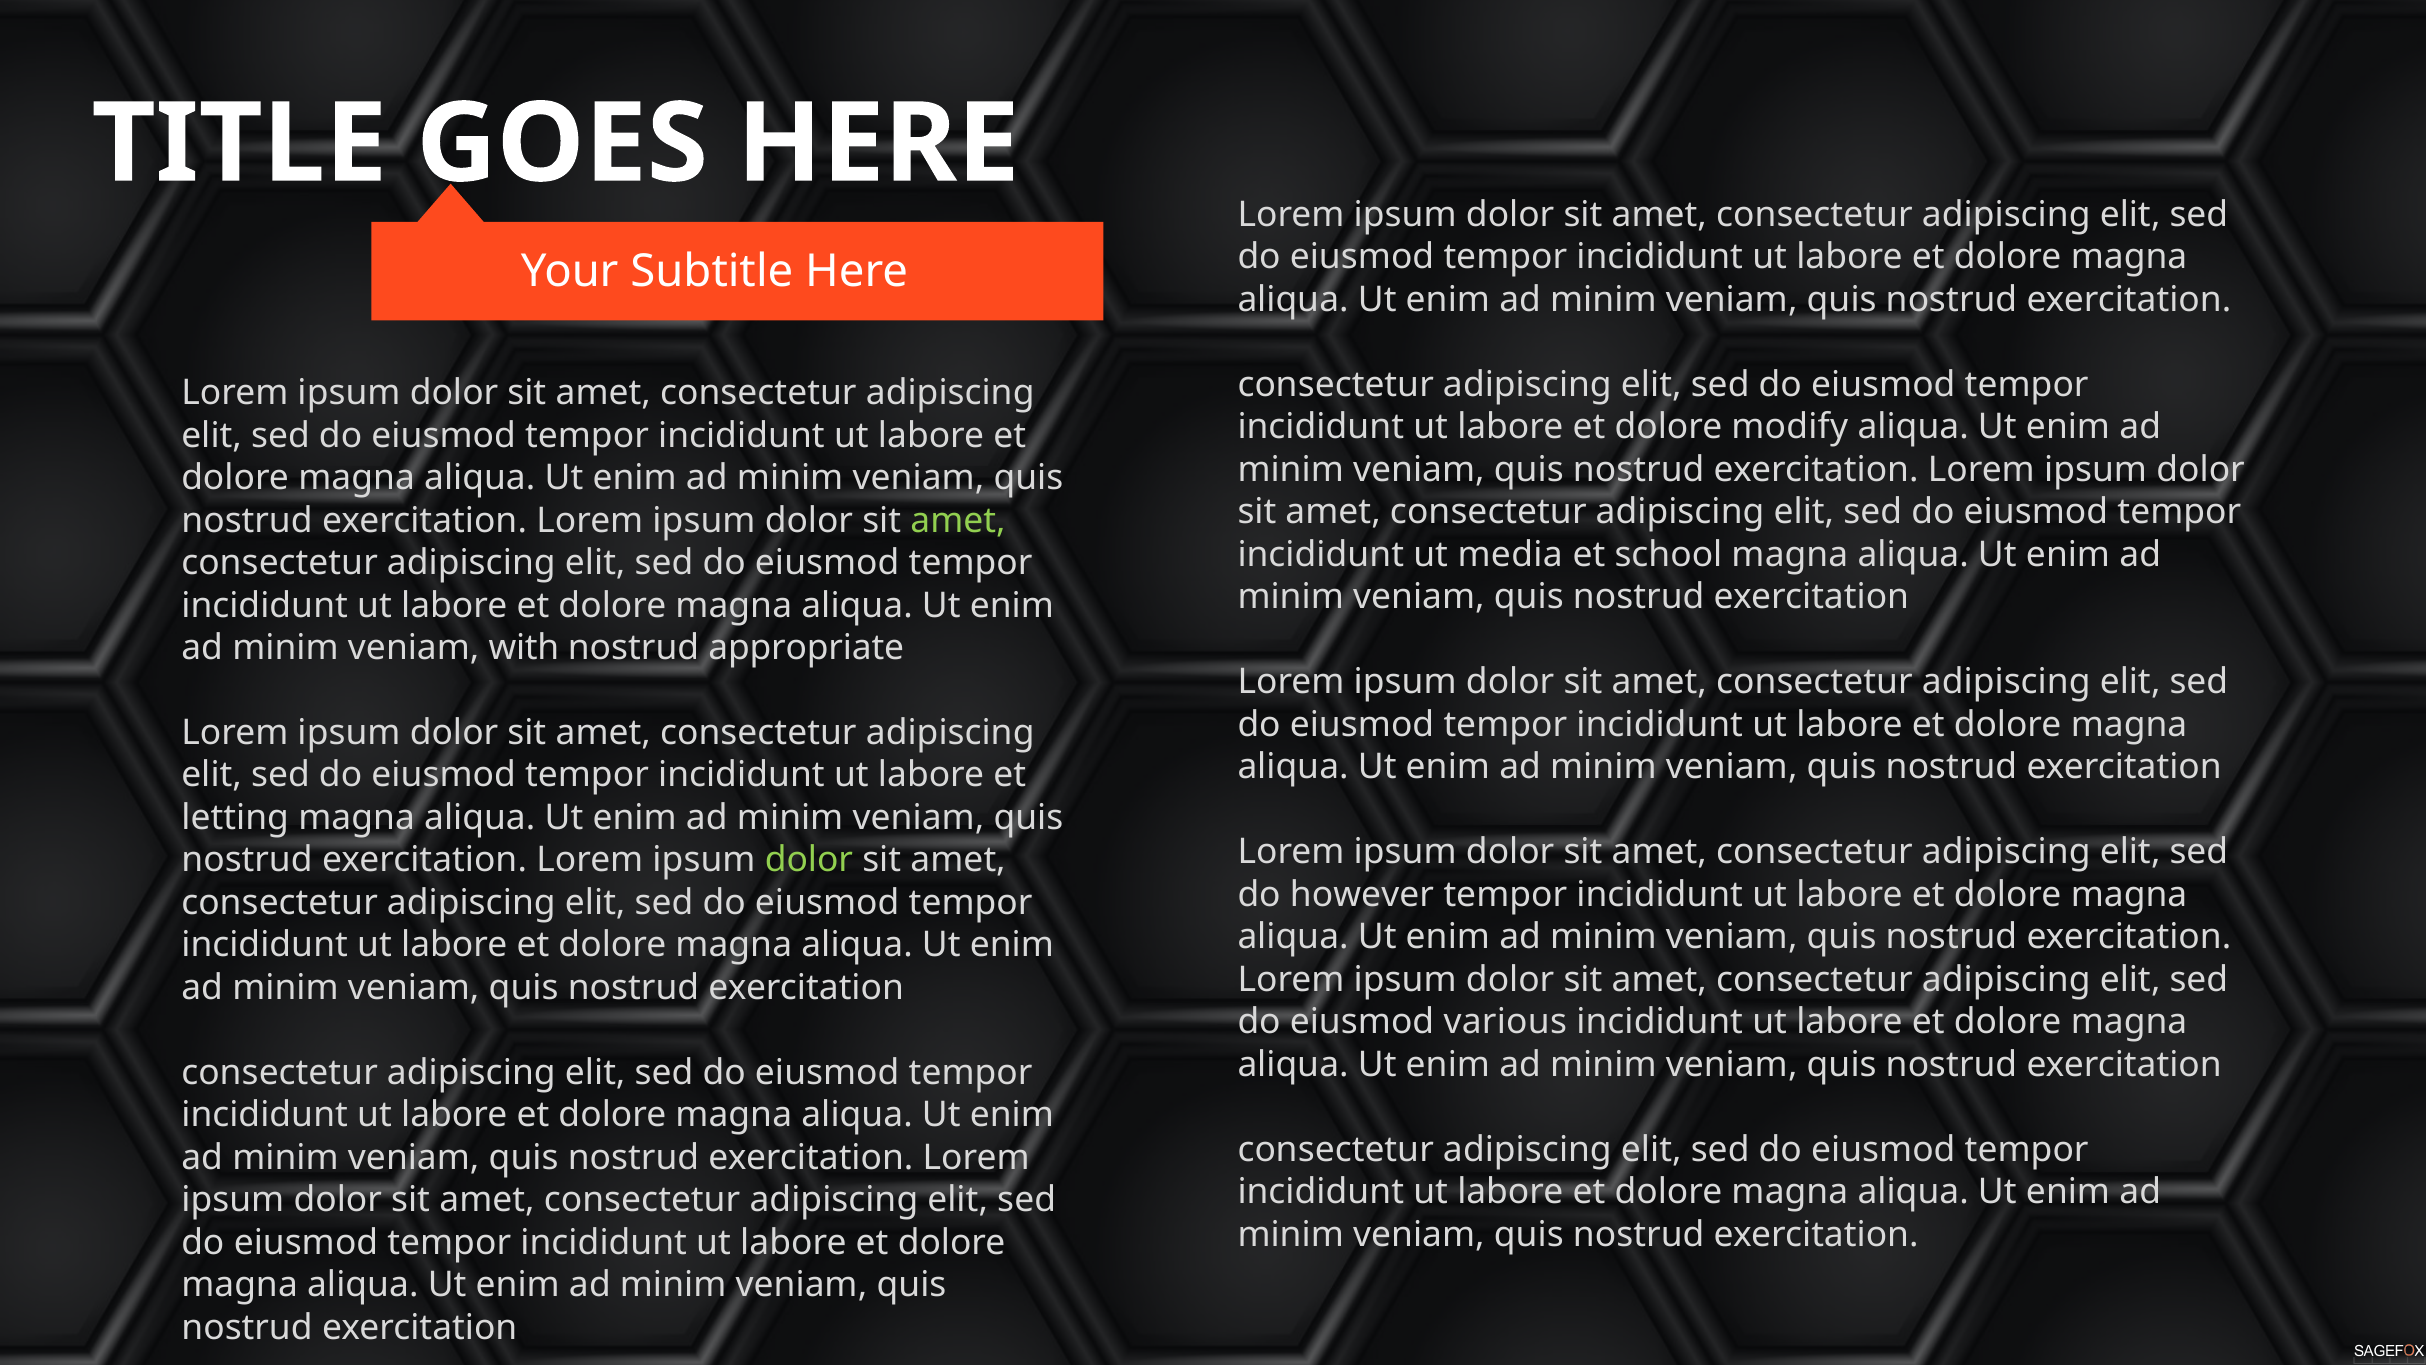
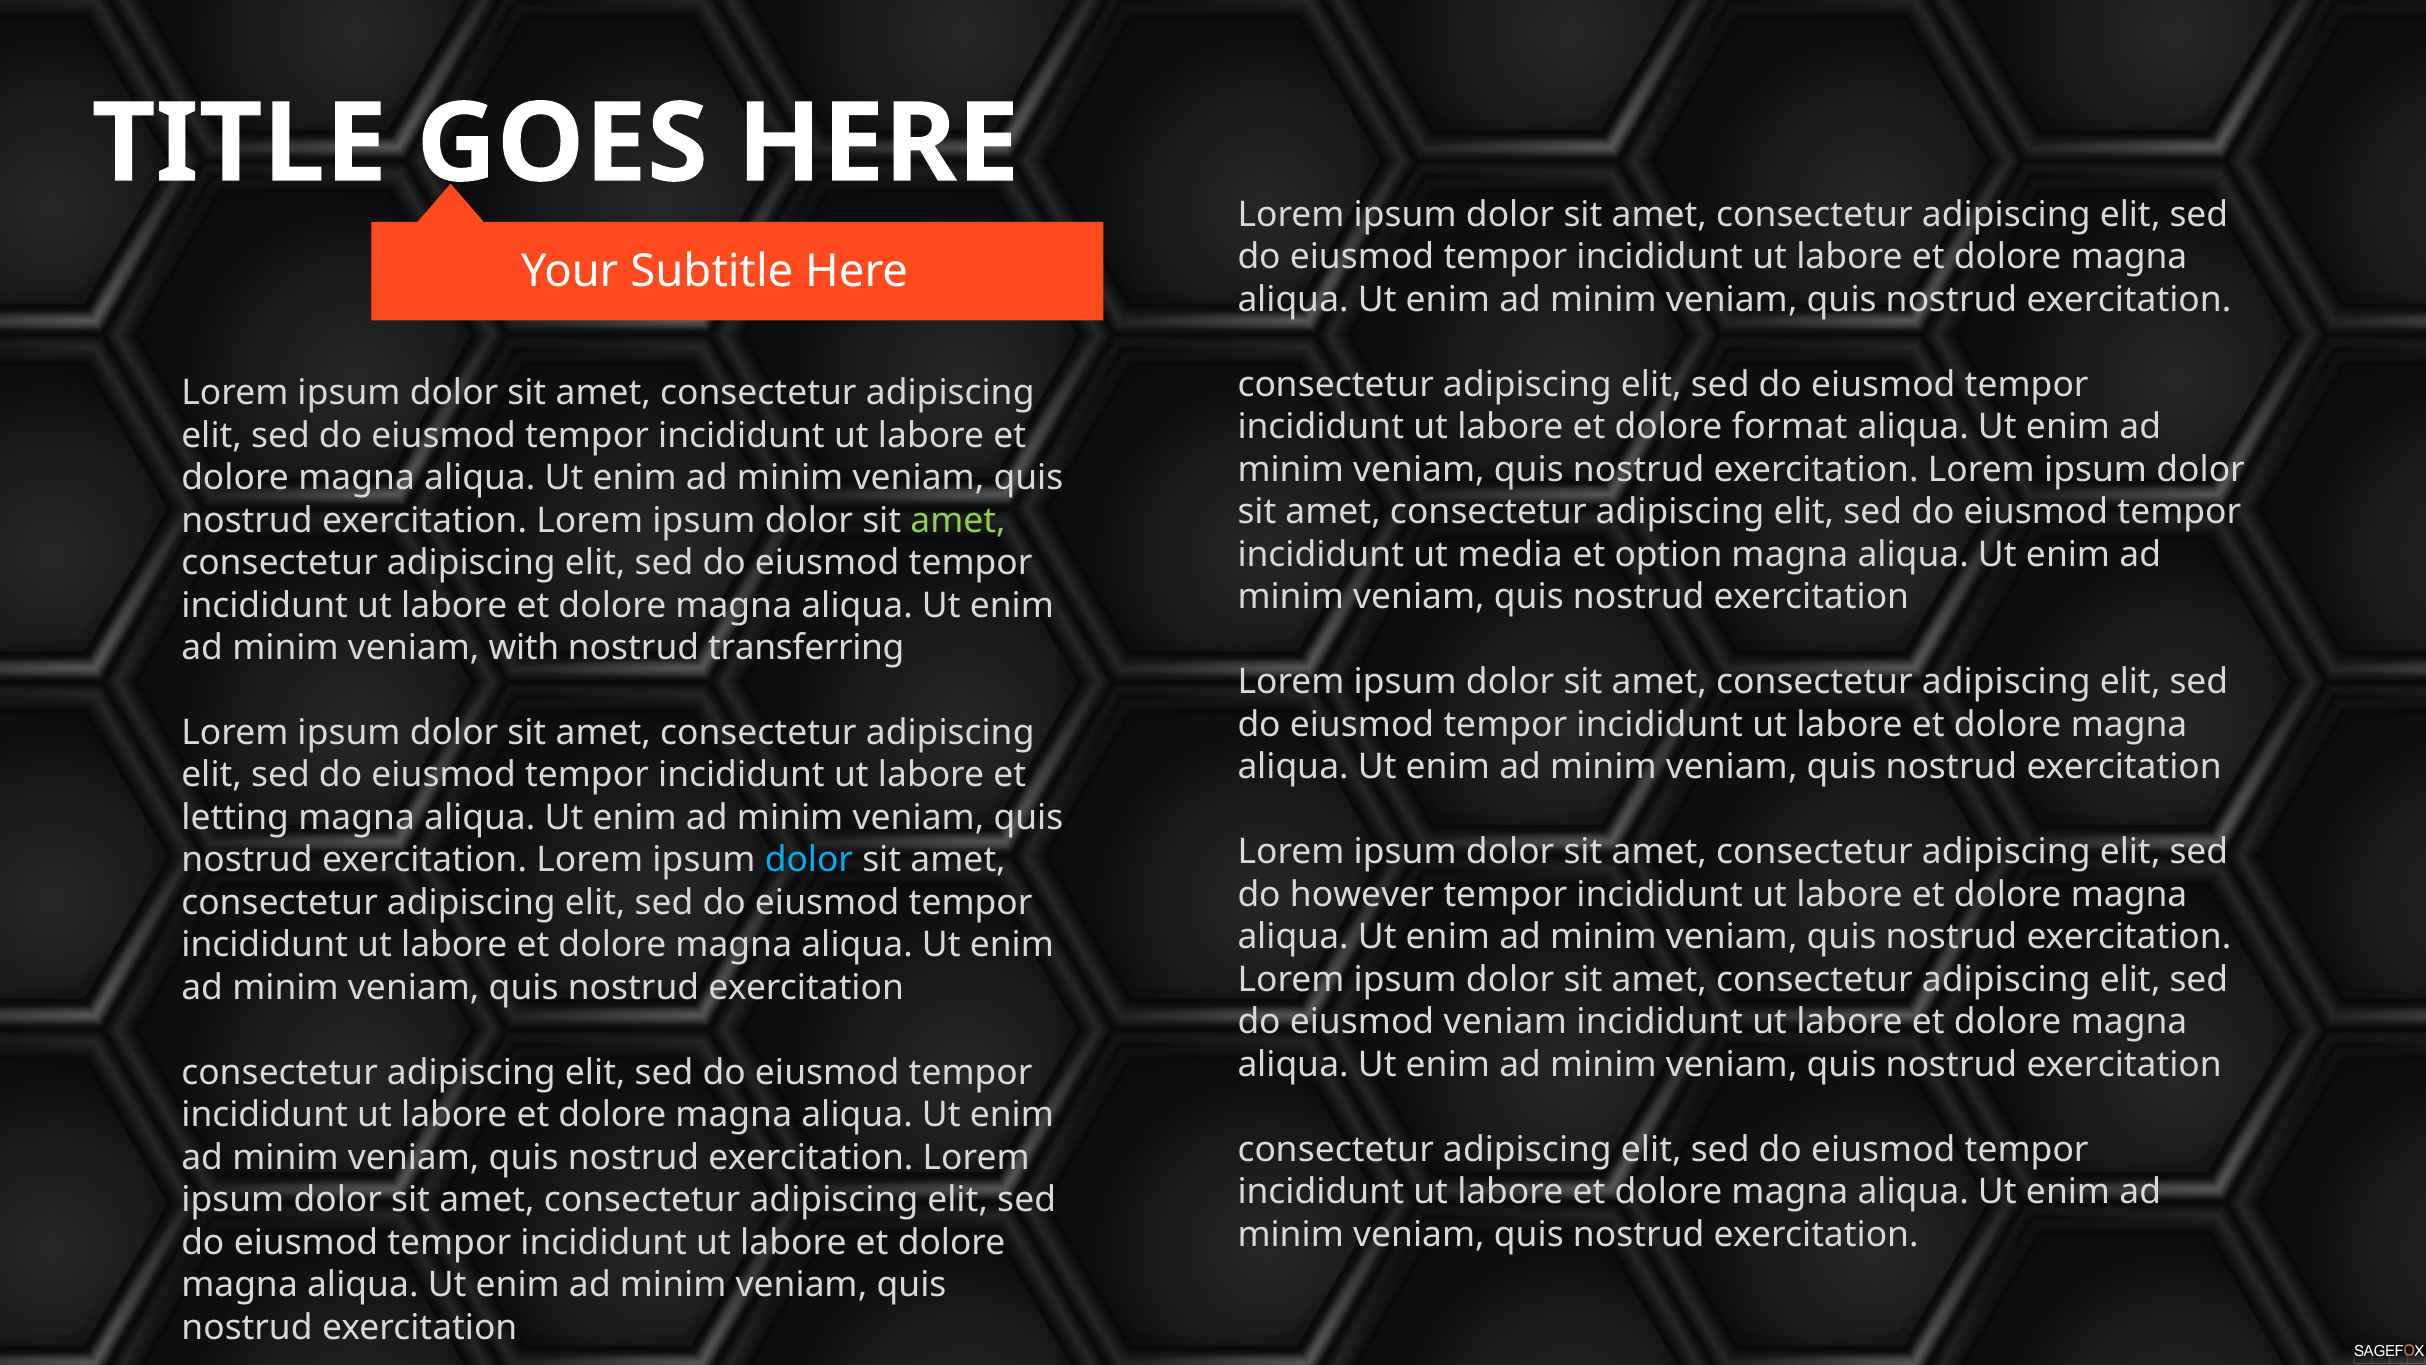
modify: modify -> format
school: school -> option
appropriate: appropriate -> transferring
dolor at (809, 860) colour: light green -> light blue
eiusmod various: various -> veniam
